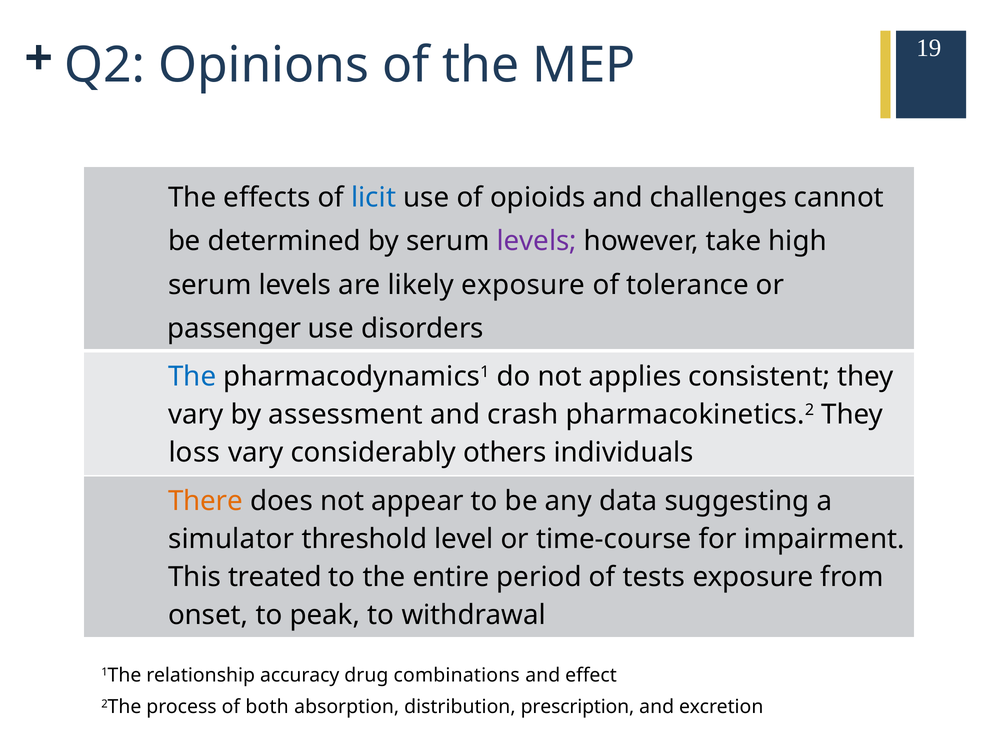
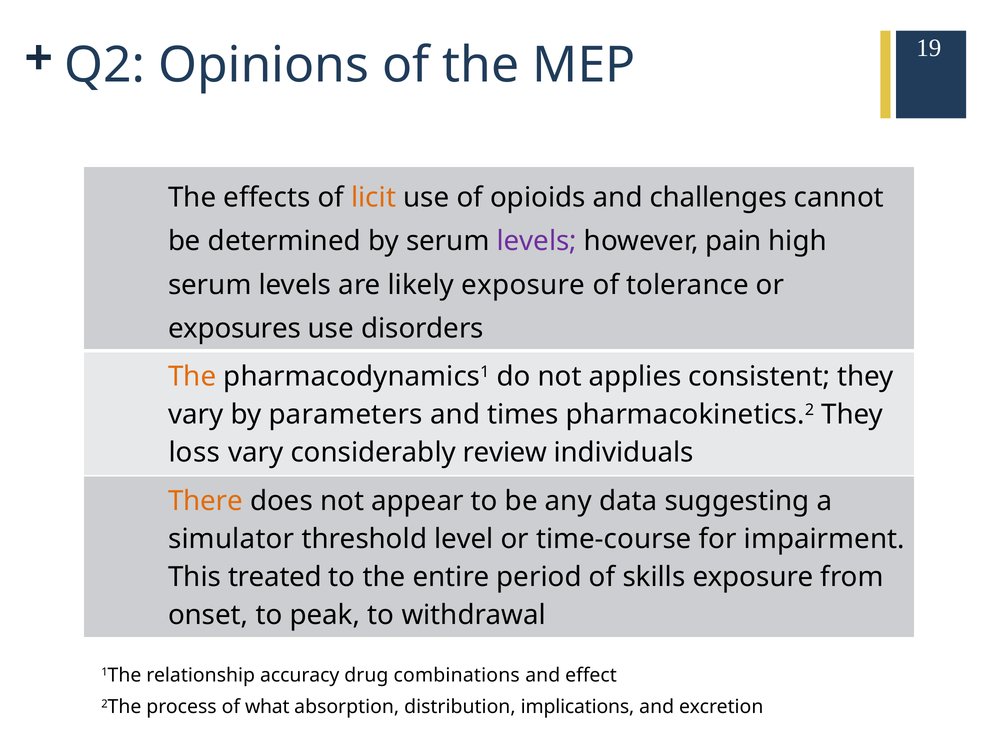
licit colour: blue -> orange
take: take -> pain
passenger: passenger -> exposures
The at (192, 376) colour: blue -> orange
assessment: assessment -> parameters
crash: crash -> times
others: others -> review
tests: tests -> skills
both: both -> what
prescription: prescription -> implications
